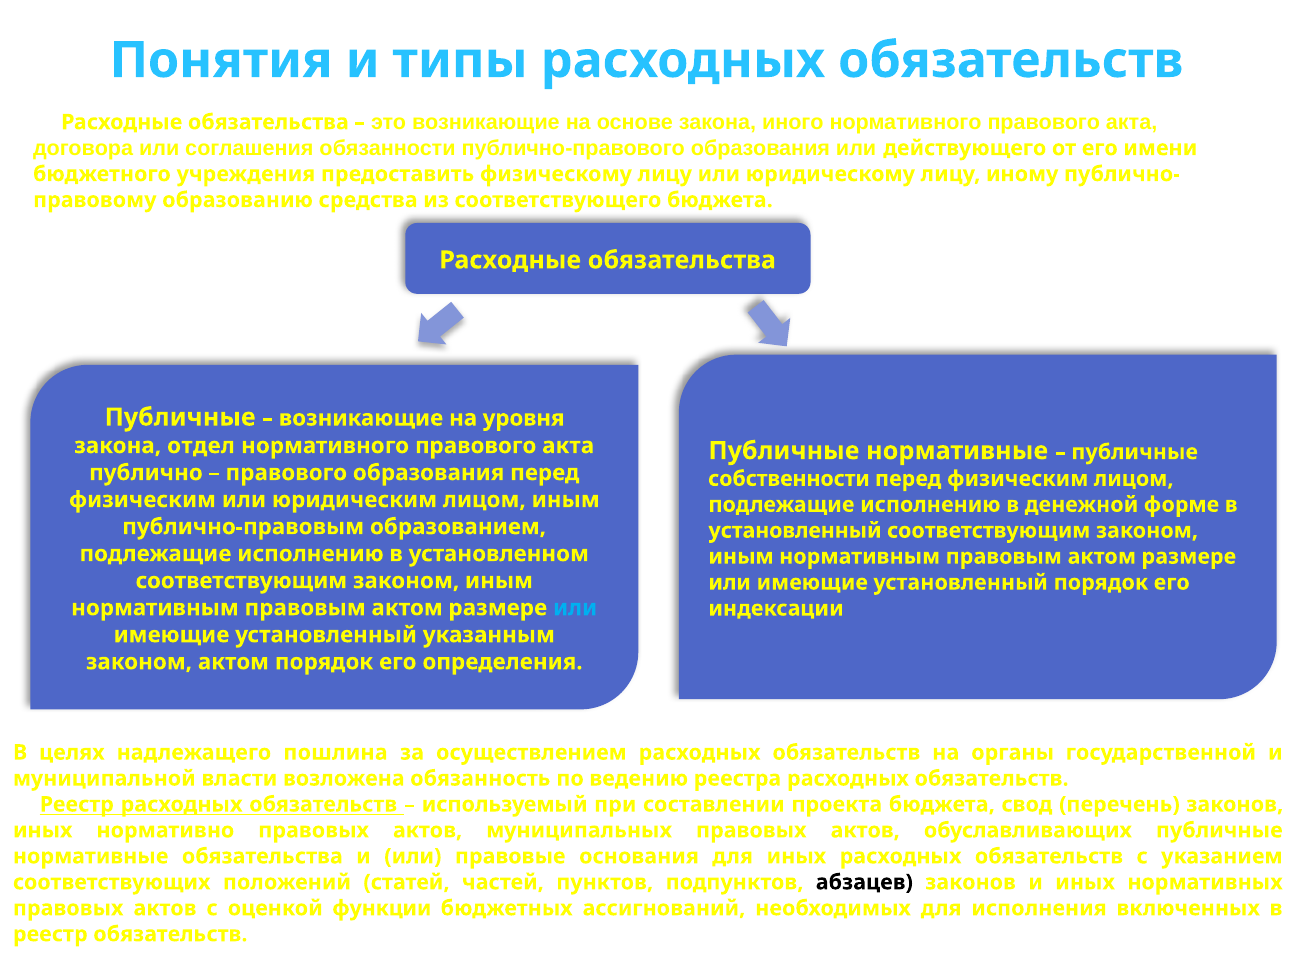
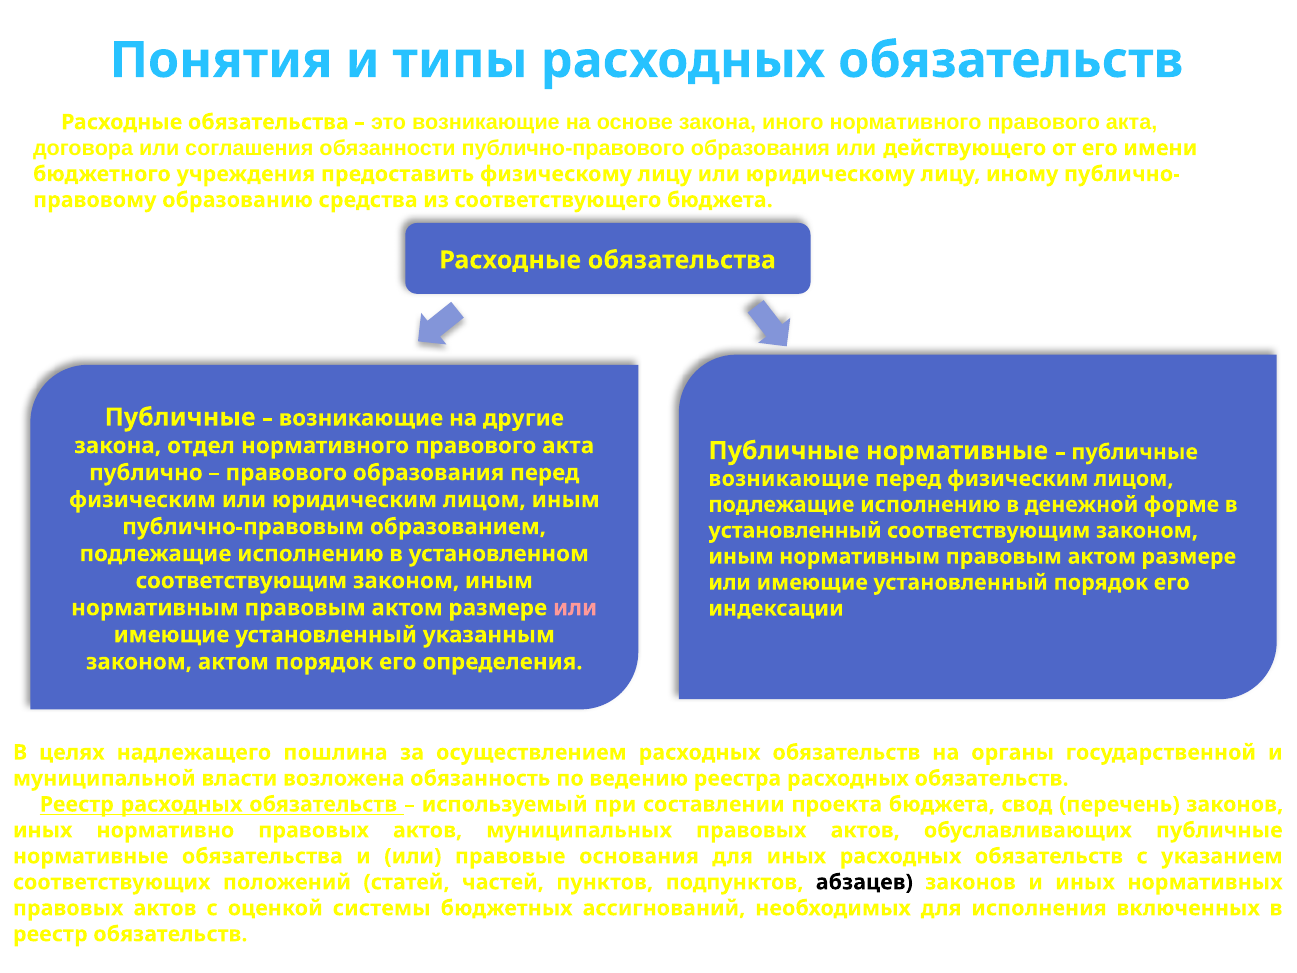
уровня: уровня -> другие
собственности at (789, 479): собственности -> возникающие
или at (575, 608) colour: light blue -> pink
функции: функции -> системы
